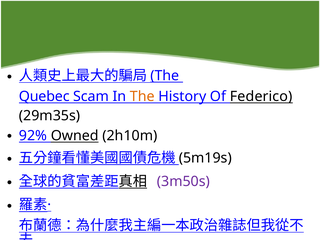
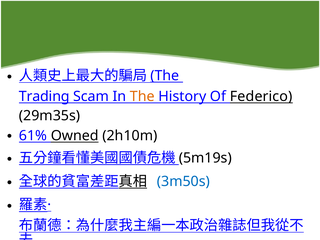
Quebec: Quebec -> Trading
92%: 92% -> 61%
3m50s colour: purple -> blue
